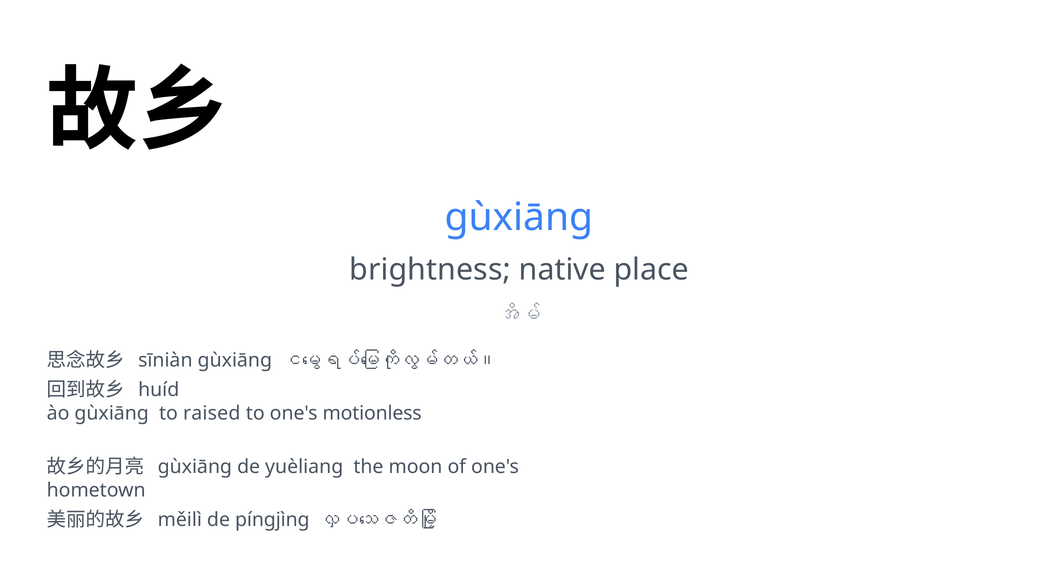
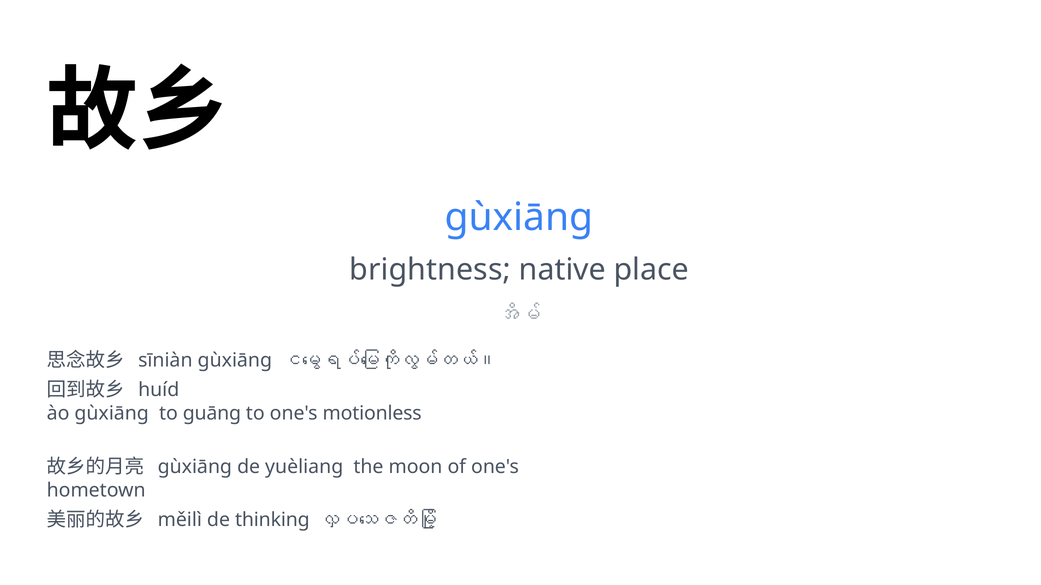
raised: raised -> guāng
píngjìng: píngjìng -> thinking
